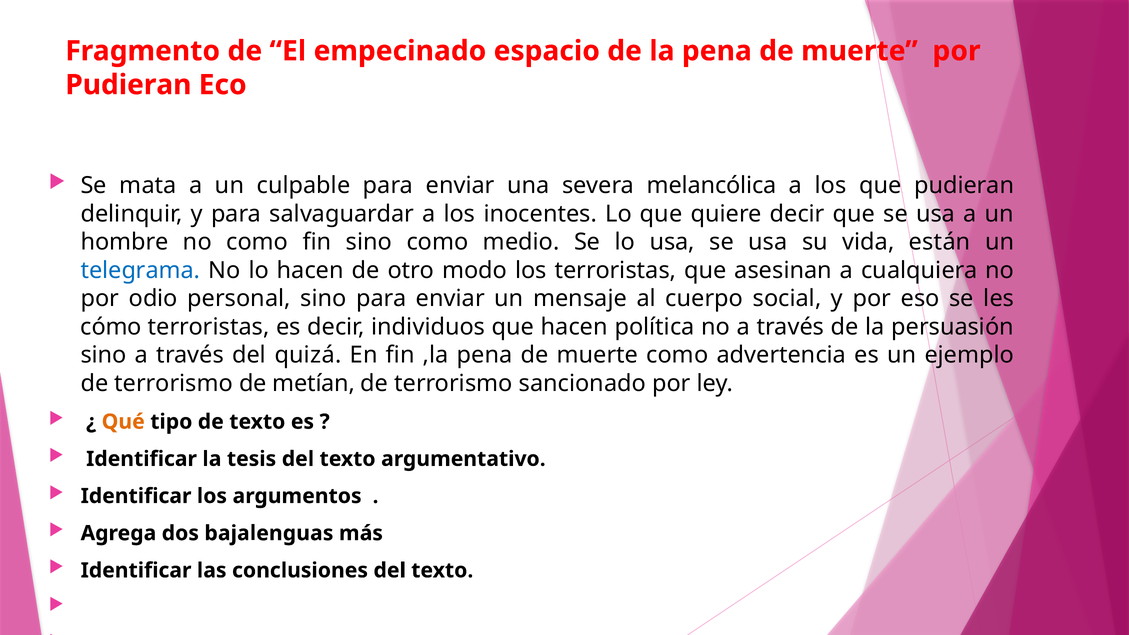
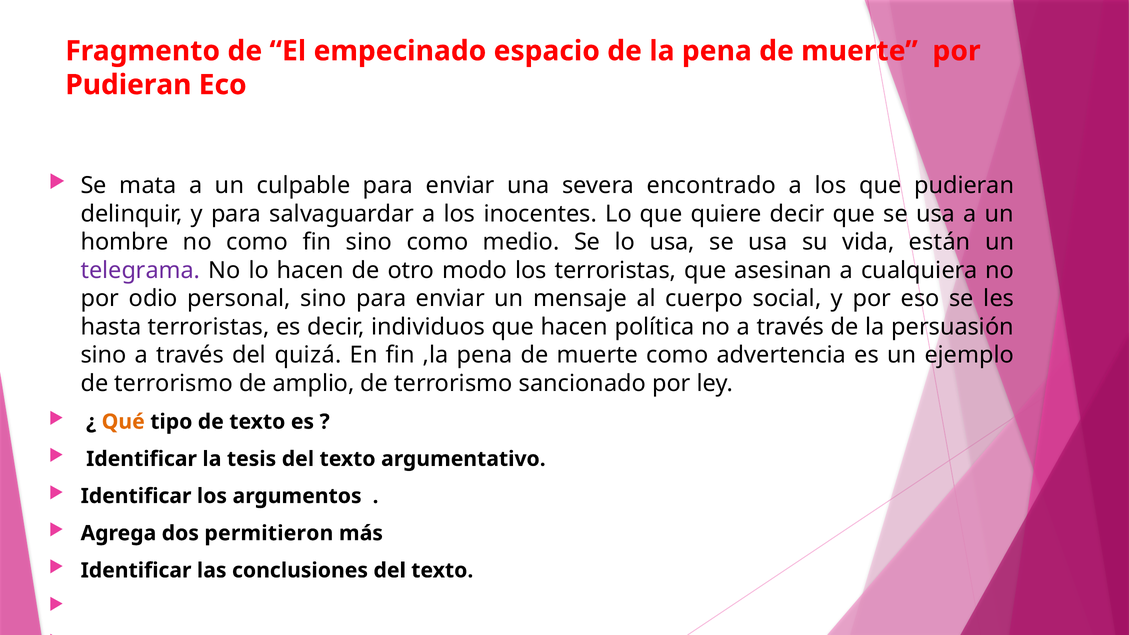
melancólica: melancólica -> encontrado
telegrama colour: blue -> purple
cómo: cómo -> hasta
metían: metían -> amplio
bajalenguas: bajalenguas -> permitieron
